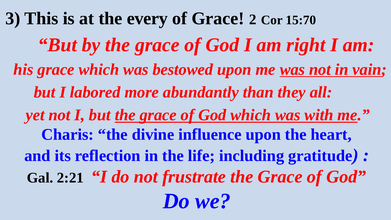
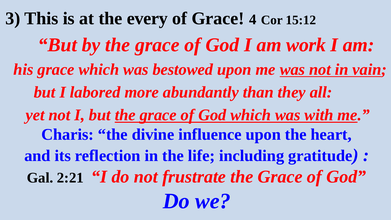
2: 2 -> 4
15:70: 15:70 -> 15:12
right: right -> work
